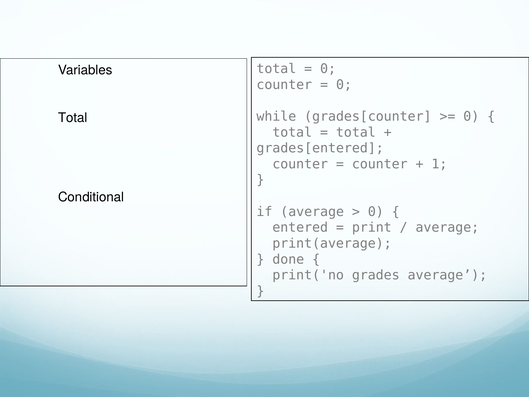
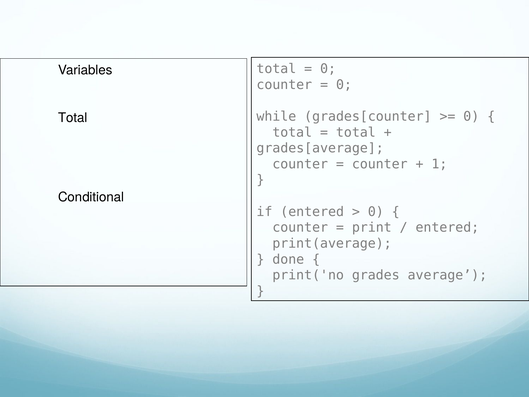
grades[entered: grades[entered -> grades[average
if average: average -> entered
entered at (300, 227): entered -> counter
average at (447, 227): average -> entered
